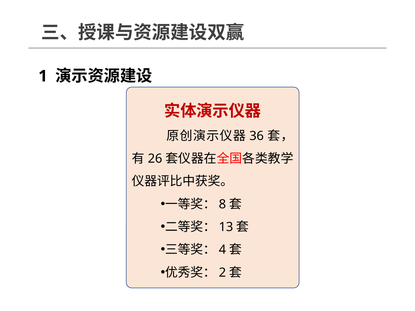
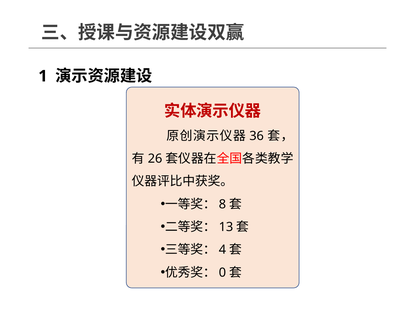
2: 2 -> 0
